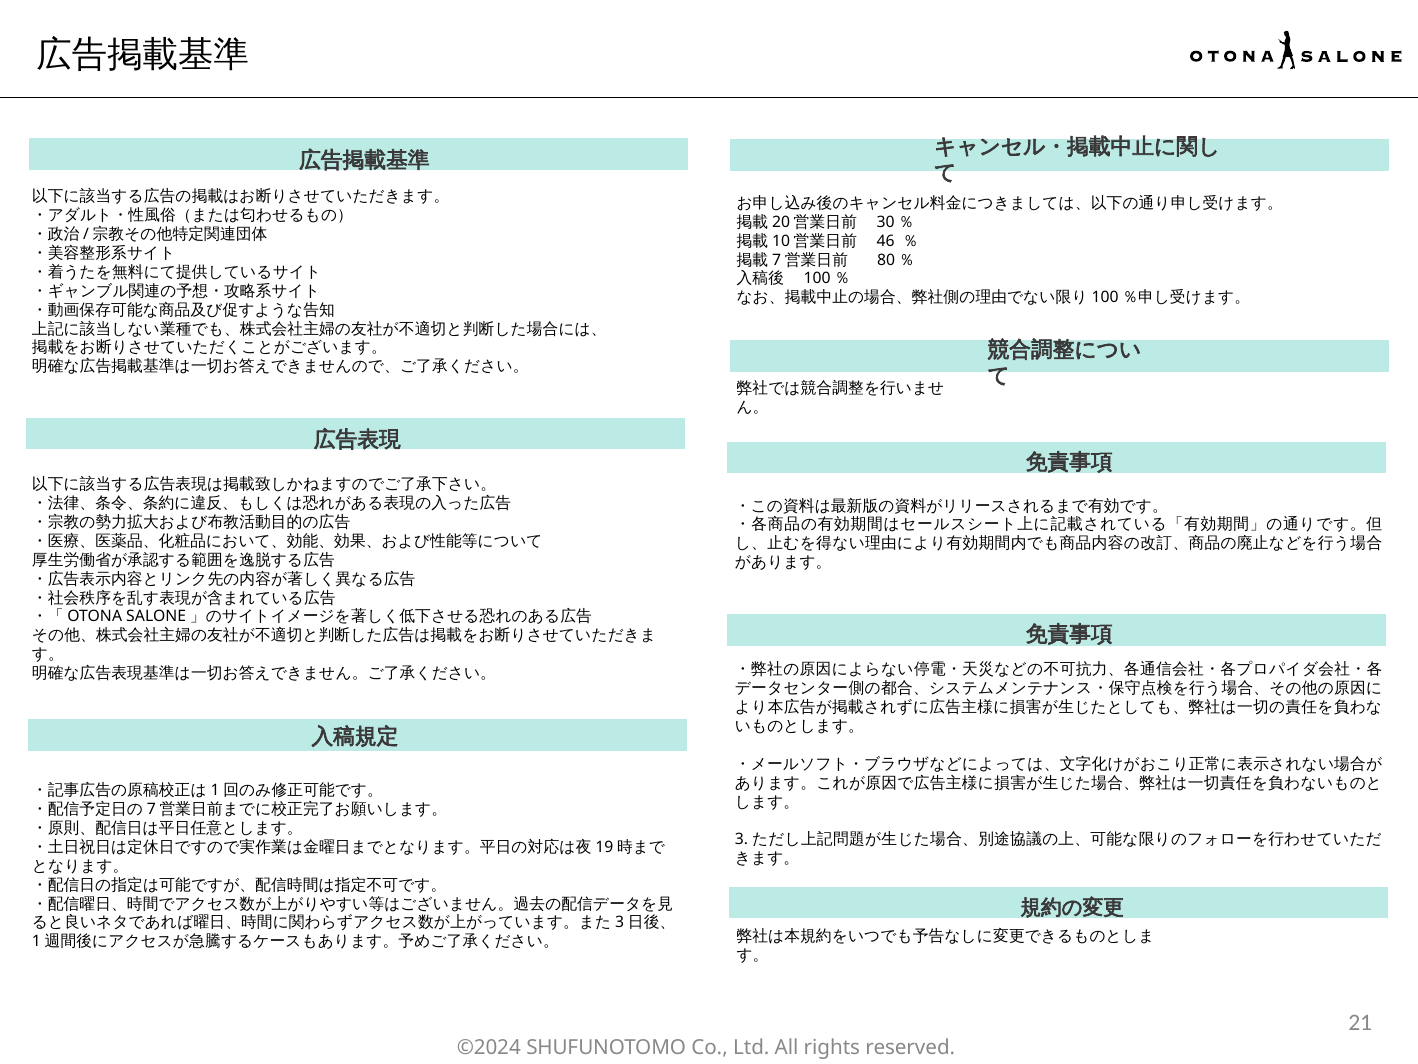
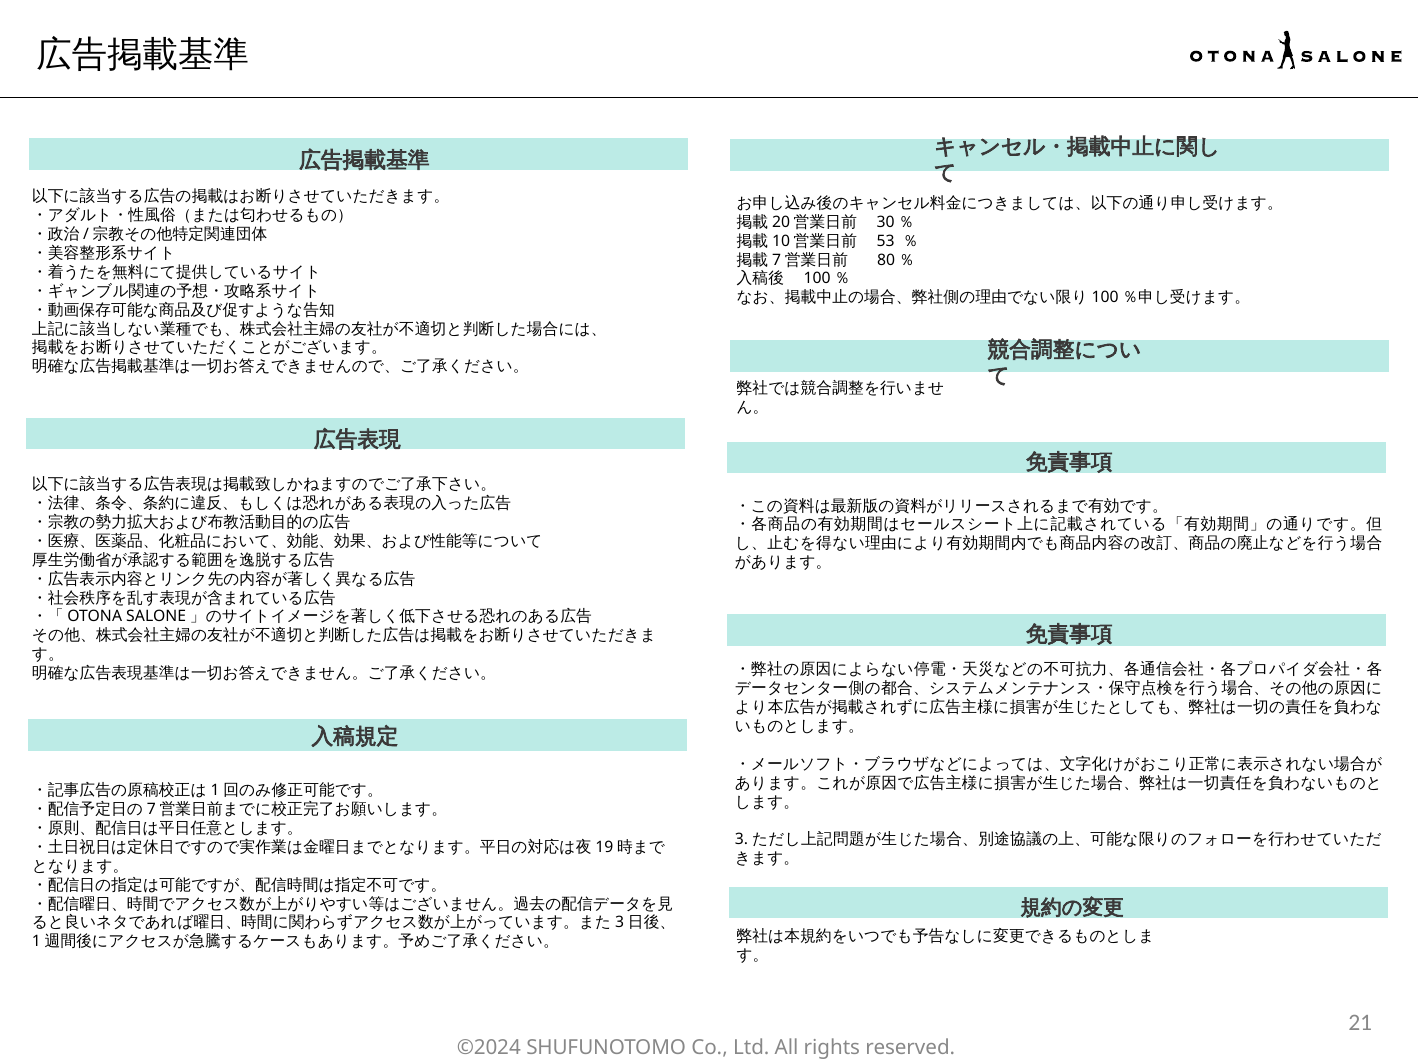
46: 46 -> 53
